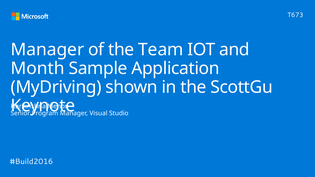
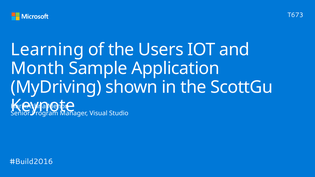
Manager at (47, 50): Manager -> Learning
Team: Team -> Users
